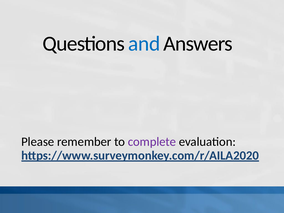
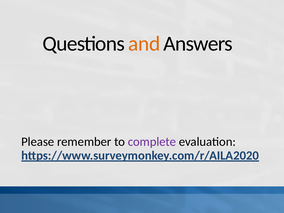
and colour: blue -> orange
